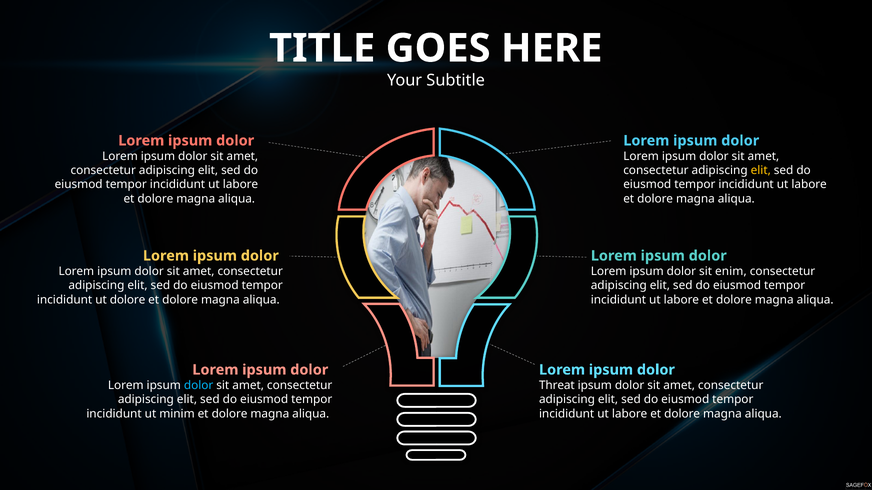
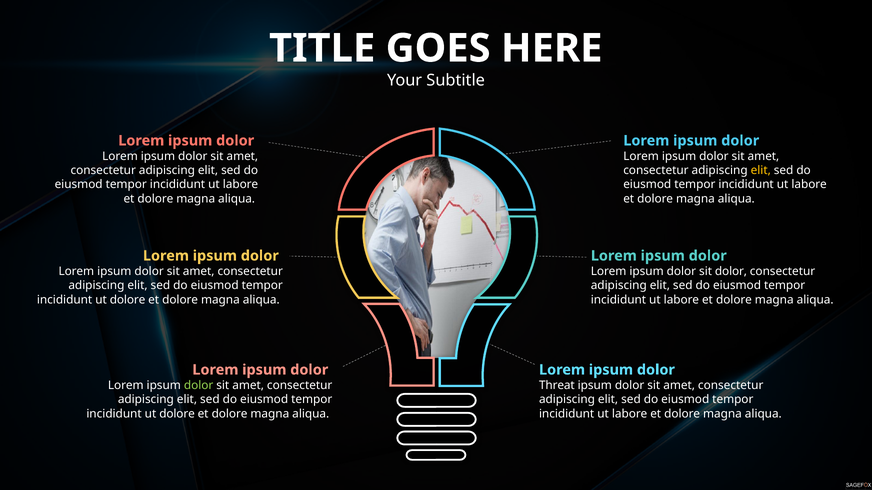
sit enim: enim -> dolor
dolor at (199, 386) colour: light blue -> light green
minim at (177, 414): minim -> dolore
